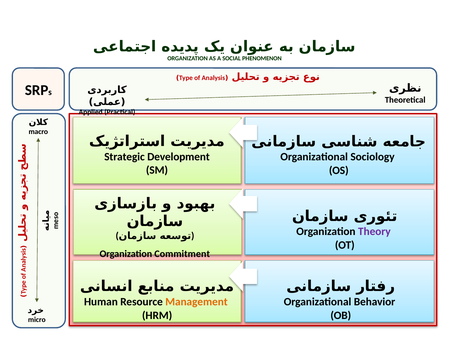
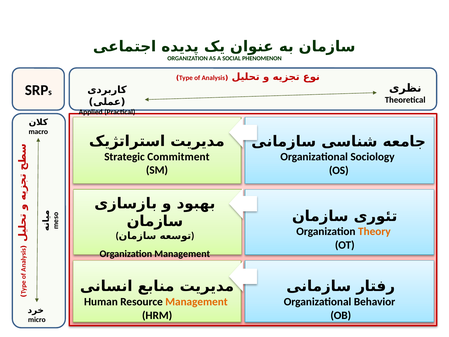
Development: Development -> Commitment
Theory colour: purple -> orange
Organization Commitment: Commitment -> Management
